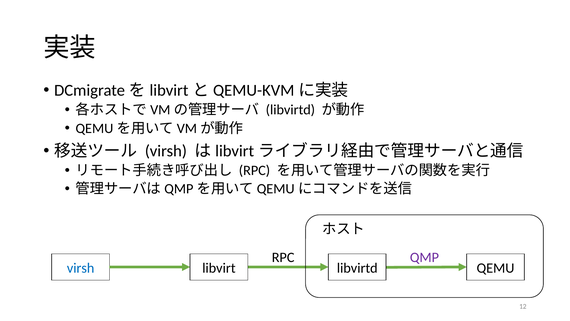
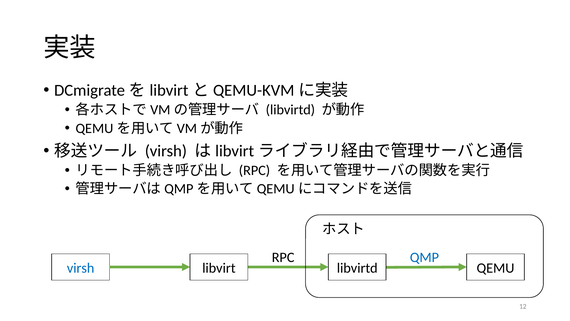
QMP colour: purple -> blue
